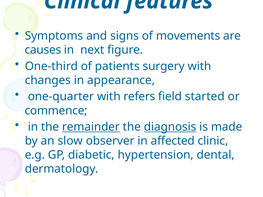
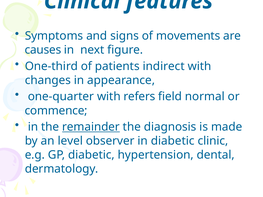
surgery: surgery -> indirect
started: started -> normal
diagnosis underline: present -> none
slow: slow -> level
in affected: affected -> diabetic
